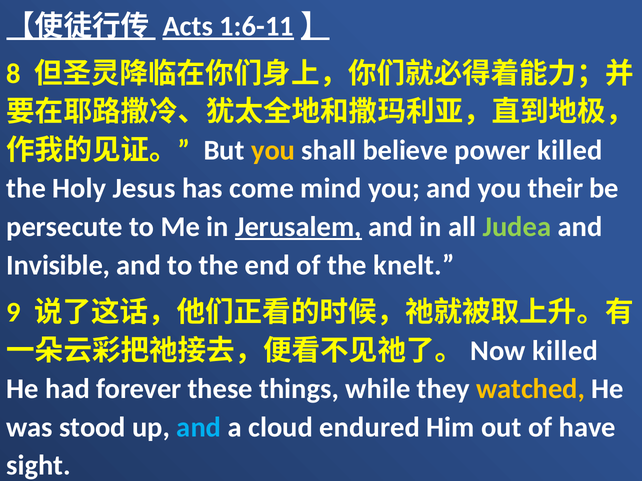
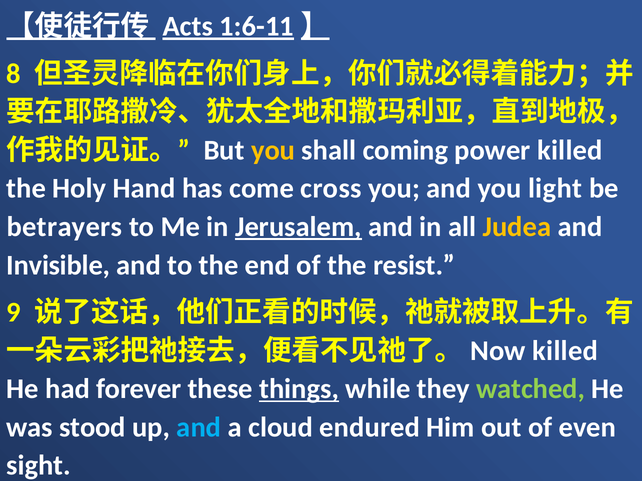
believe: believe -> coming
Jesus: Jesus -> Hand
mind: mind -> cross
their: their -> light
persecute: persecute -> betrayers
Judea colour: light green -> yellow
knelt: knelt -> resist
things underline: none -> present
watched colour: yellow -> light green
have: have -> even
